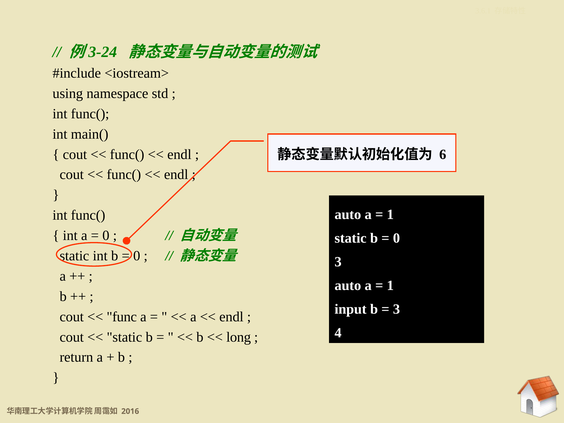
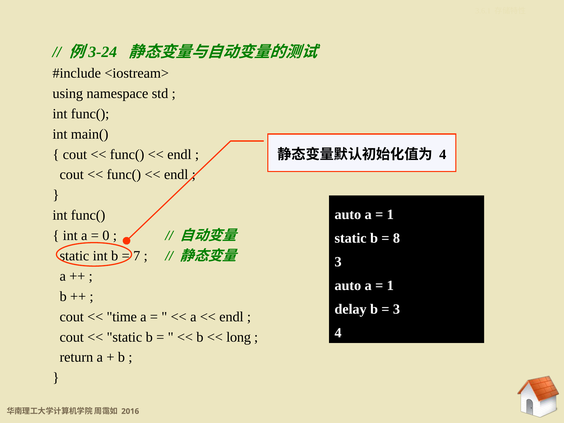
6 at (443, 155): 6 -> 4
0 at (396, 238): 0 -> 8
0 at (137, 256): 0 -> 7
input: input -> delay
func: func -> time
